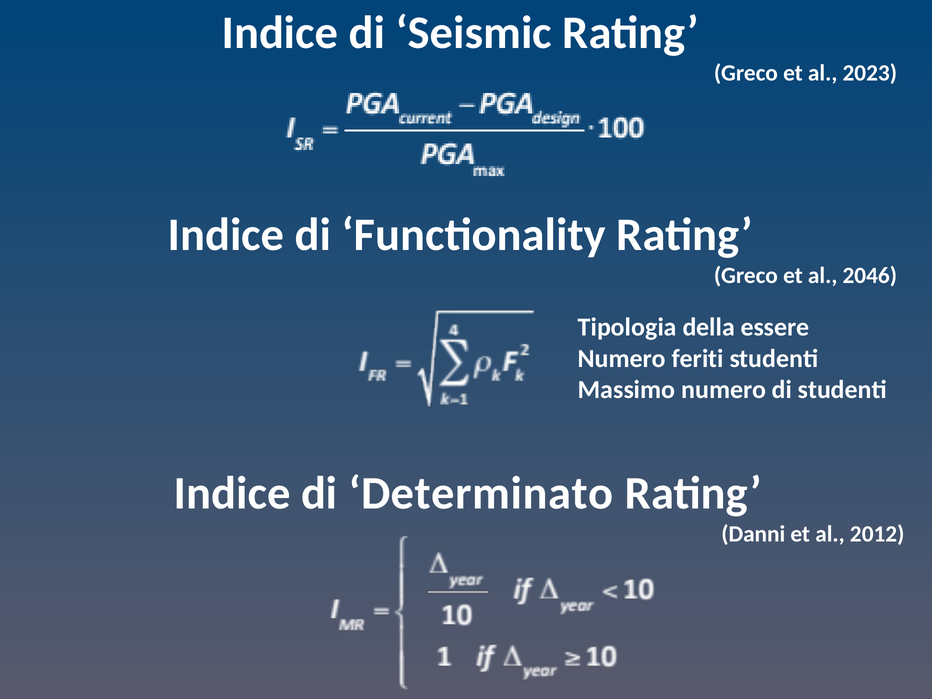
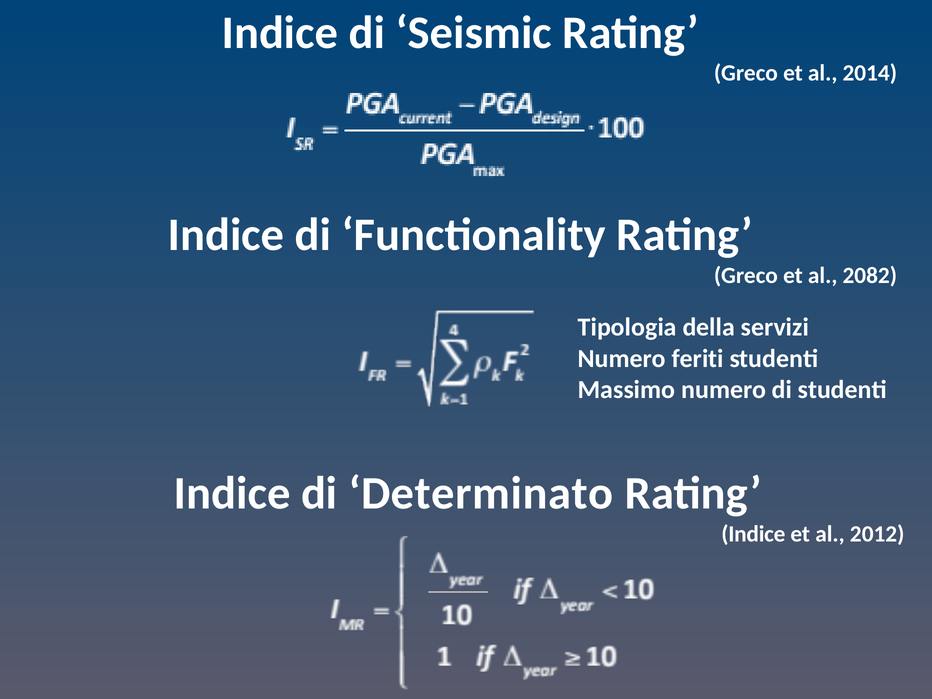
2023: 2023 -> 2014
2046: 2046 -> 2082
essere: essere -> servizi
Danni at (753, 534): Danni -> Indice
